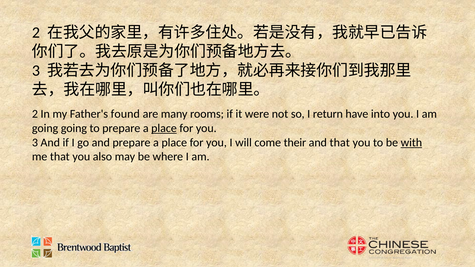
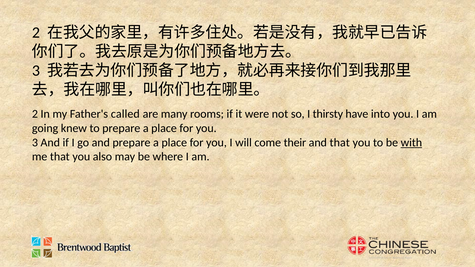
found: found -> called
return: return -> thirsty
going going: going -> knew
place at (164, 128) underline: present -> none
